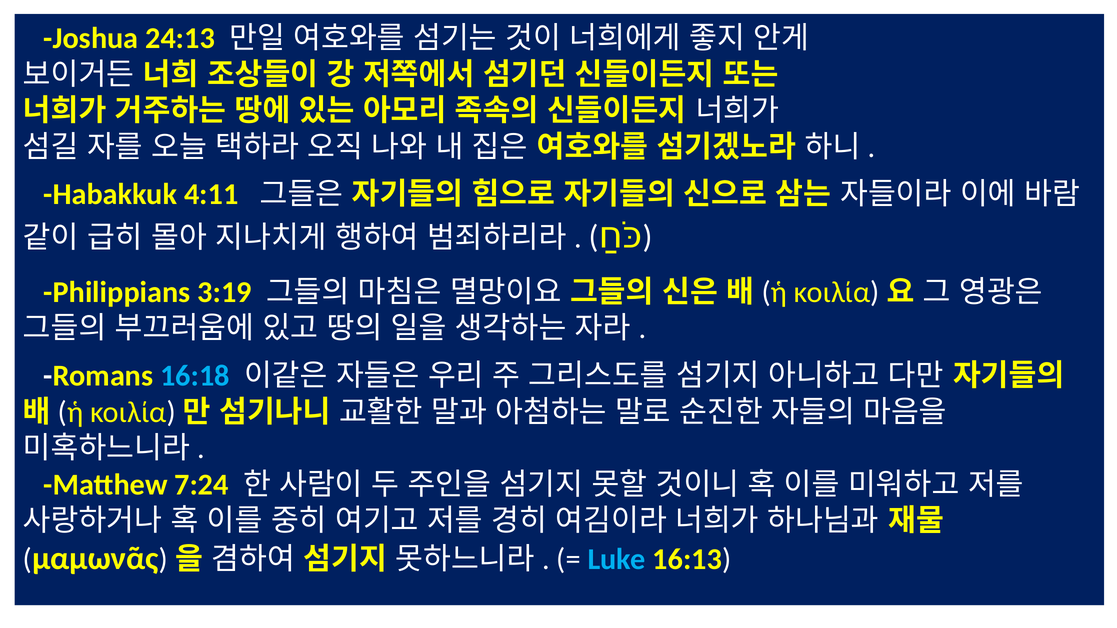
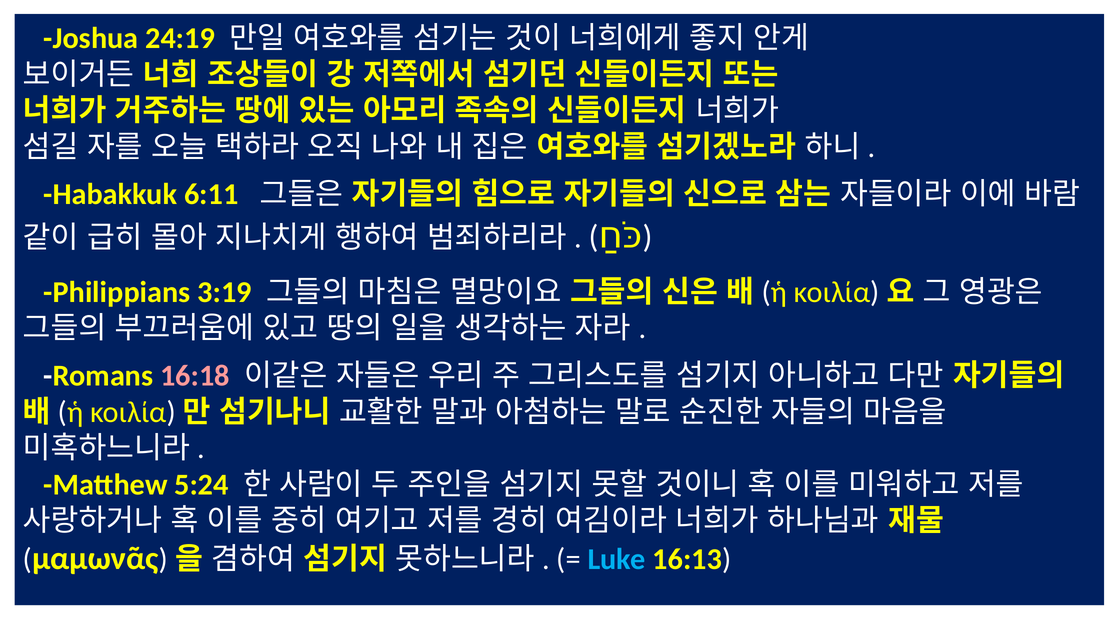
24:13: 24:13 -> 24:19
4:11: 4:11 -> 6:11
16:18 colour: light blue -> pink
7:24: 7:24 -> 5:24
